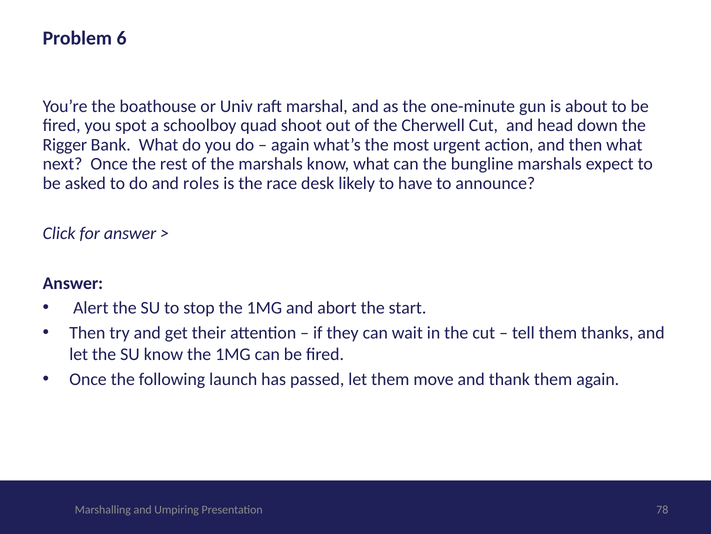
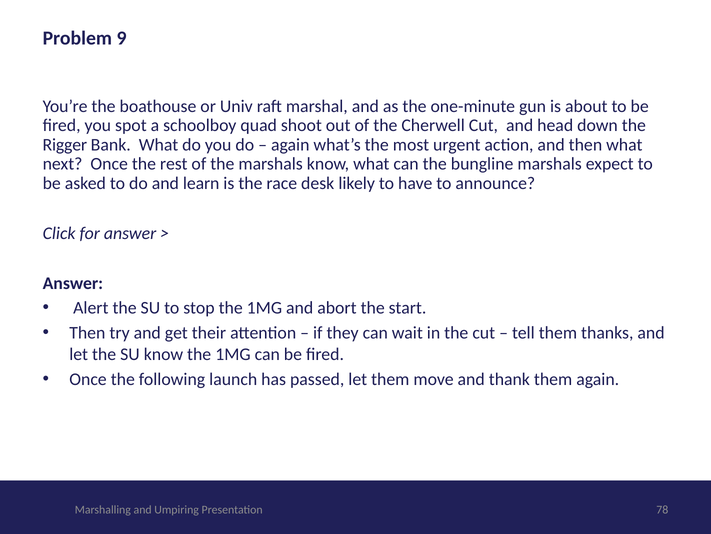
6: 6 -> 9
roles: roles -> learn
